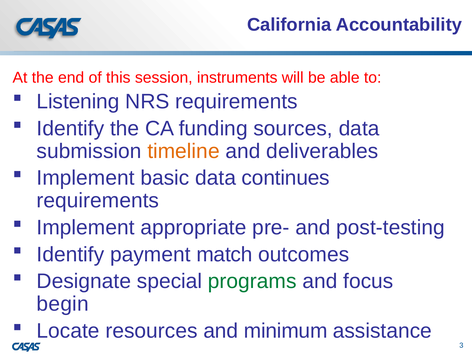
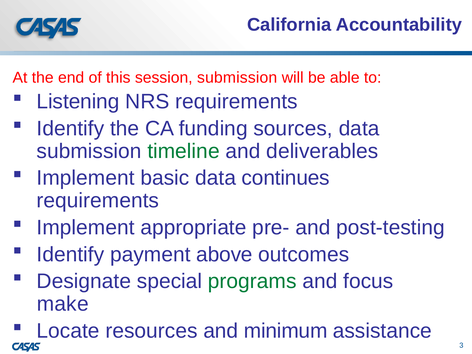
session instruments: instruments -> submission
timeline colour: orange -> green
match: match -> above
begin: begin -> make
